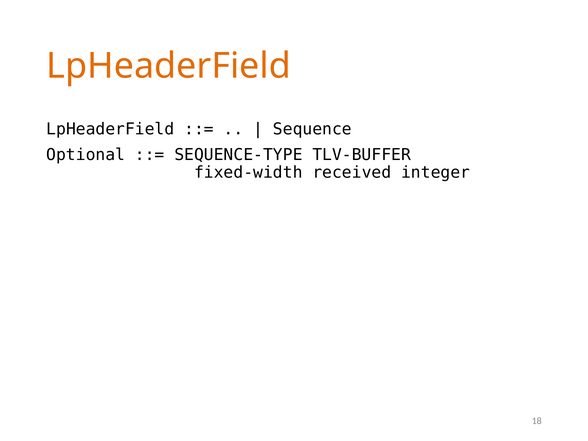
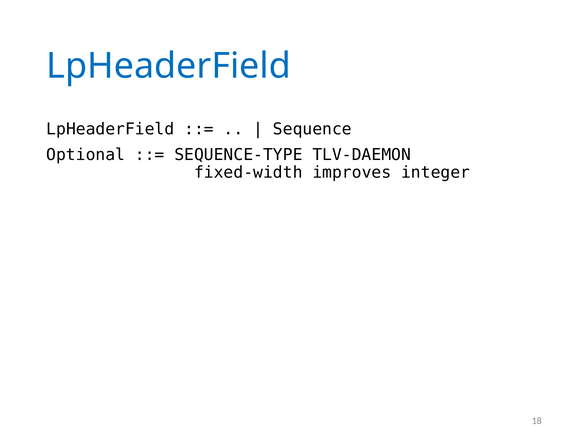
LpHeaderField at (169, 66) colour: orange -> blue
TLV-BUFFER: TLV-BUFFER -> TLV-DAEMON
received: received -> improves
